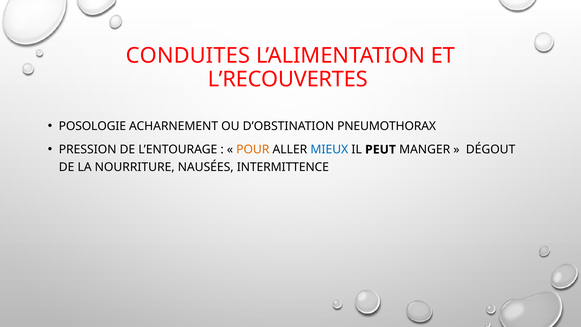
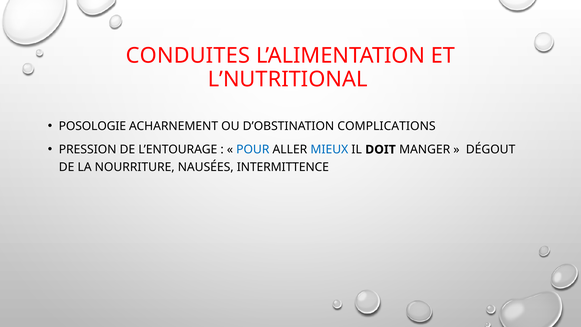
L’RECOUVERTES: L’RECOUVERTES -> L’NUTRITIONAL
PNEUMOTHORAX: PNEUMOTHORAX -> COMPLICATIONS
POUR colour: orange -> blue
PEUT: PEUT -> DOIT
